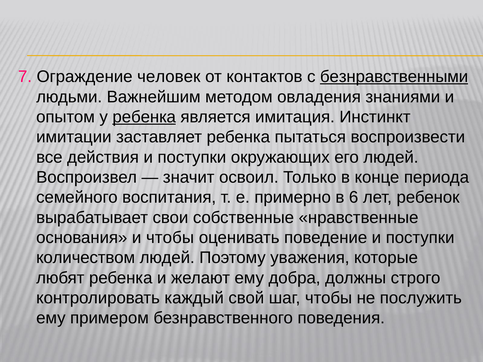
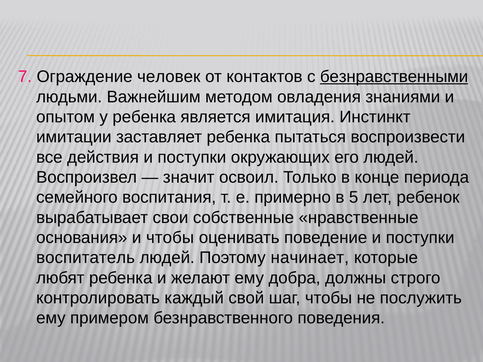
ребенка at (144, 117) underline: present -> none
6: 6 -> 5
количеством: количеством -> воспитатель
уважения: уважения -> начинает
